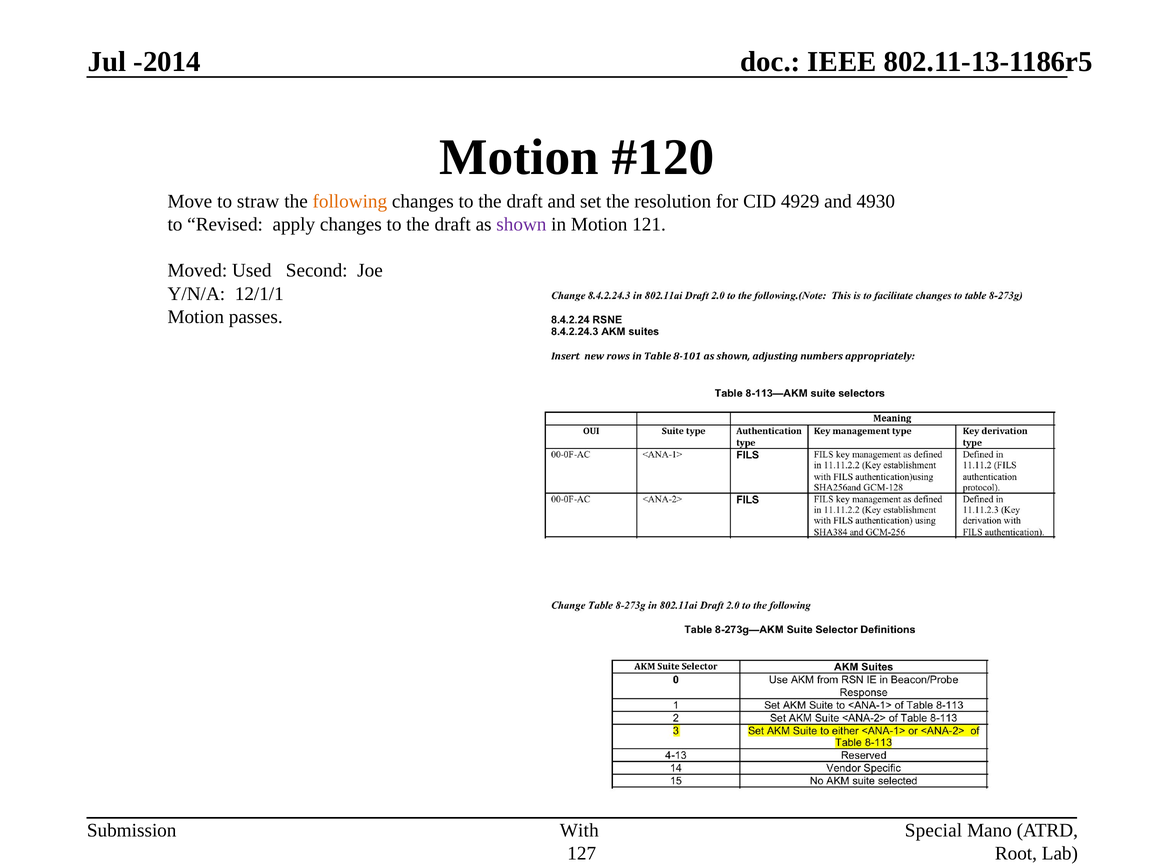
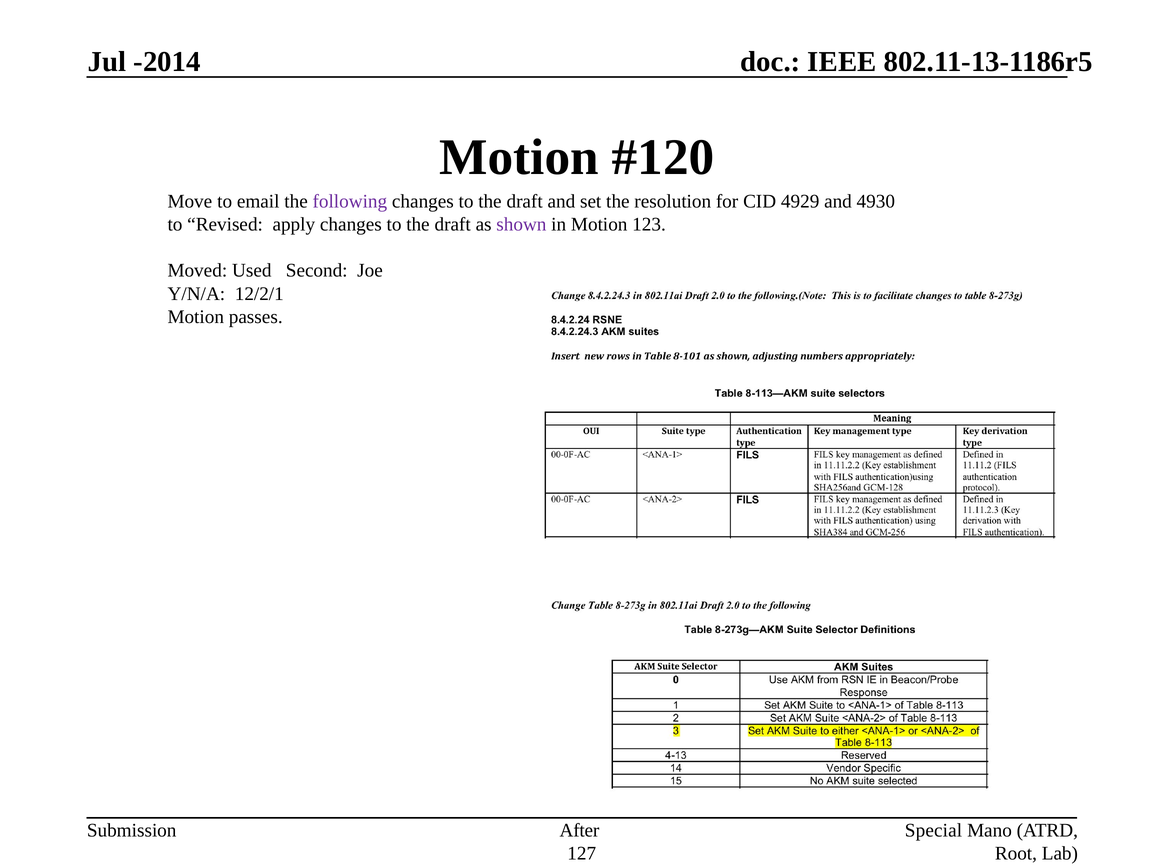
straw: straw -> email
following colour: orange -> purple
121: 121 -> 123
12/1/1: 12/1/1 -> 12/2/1
With: With -> After
